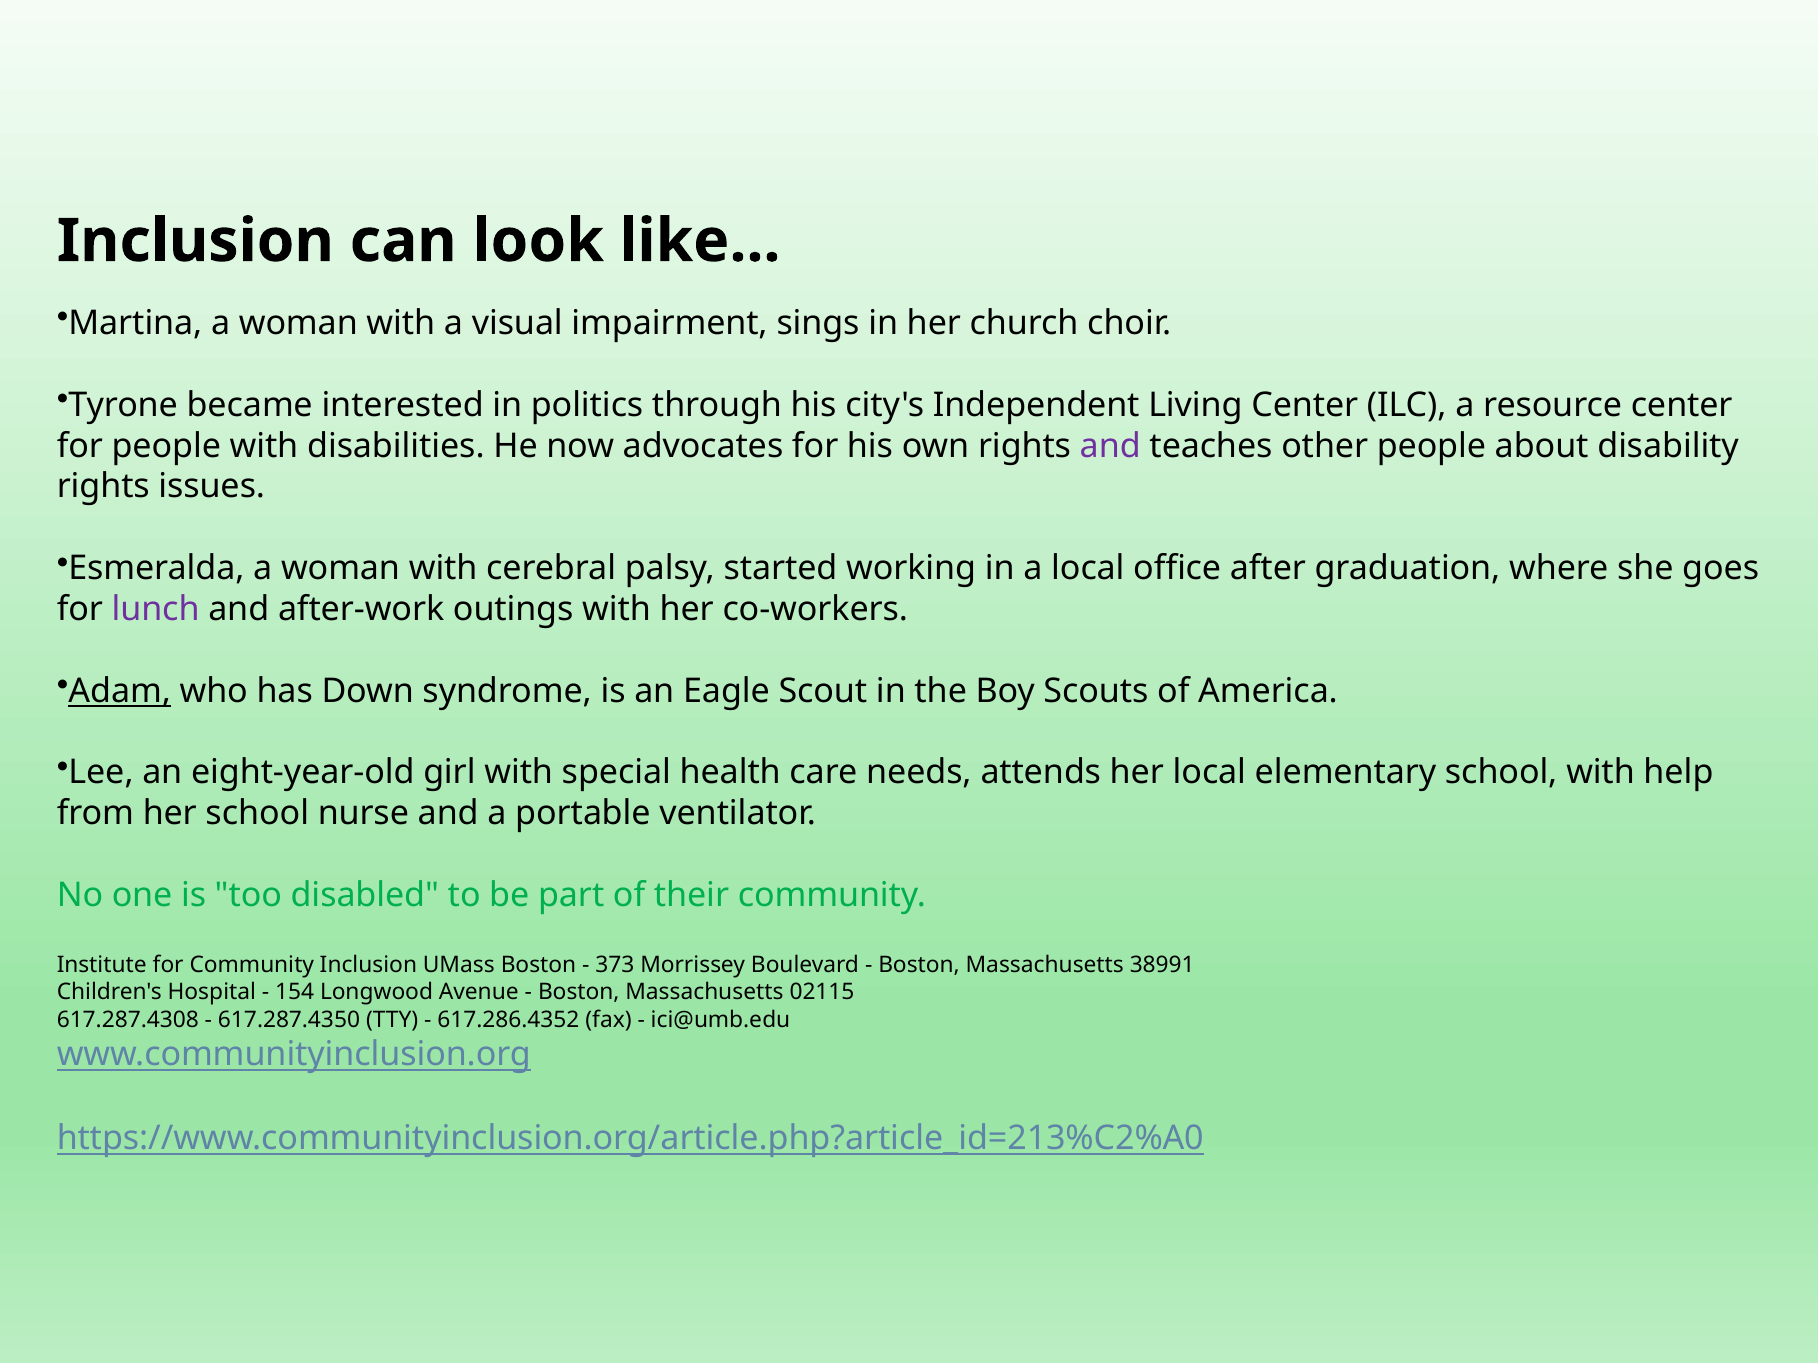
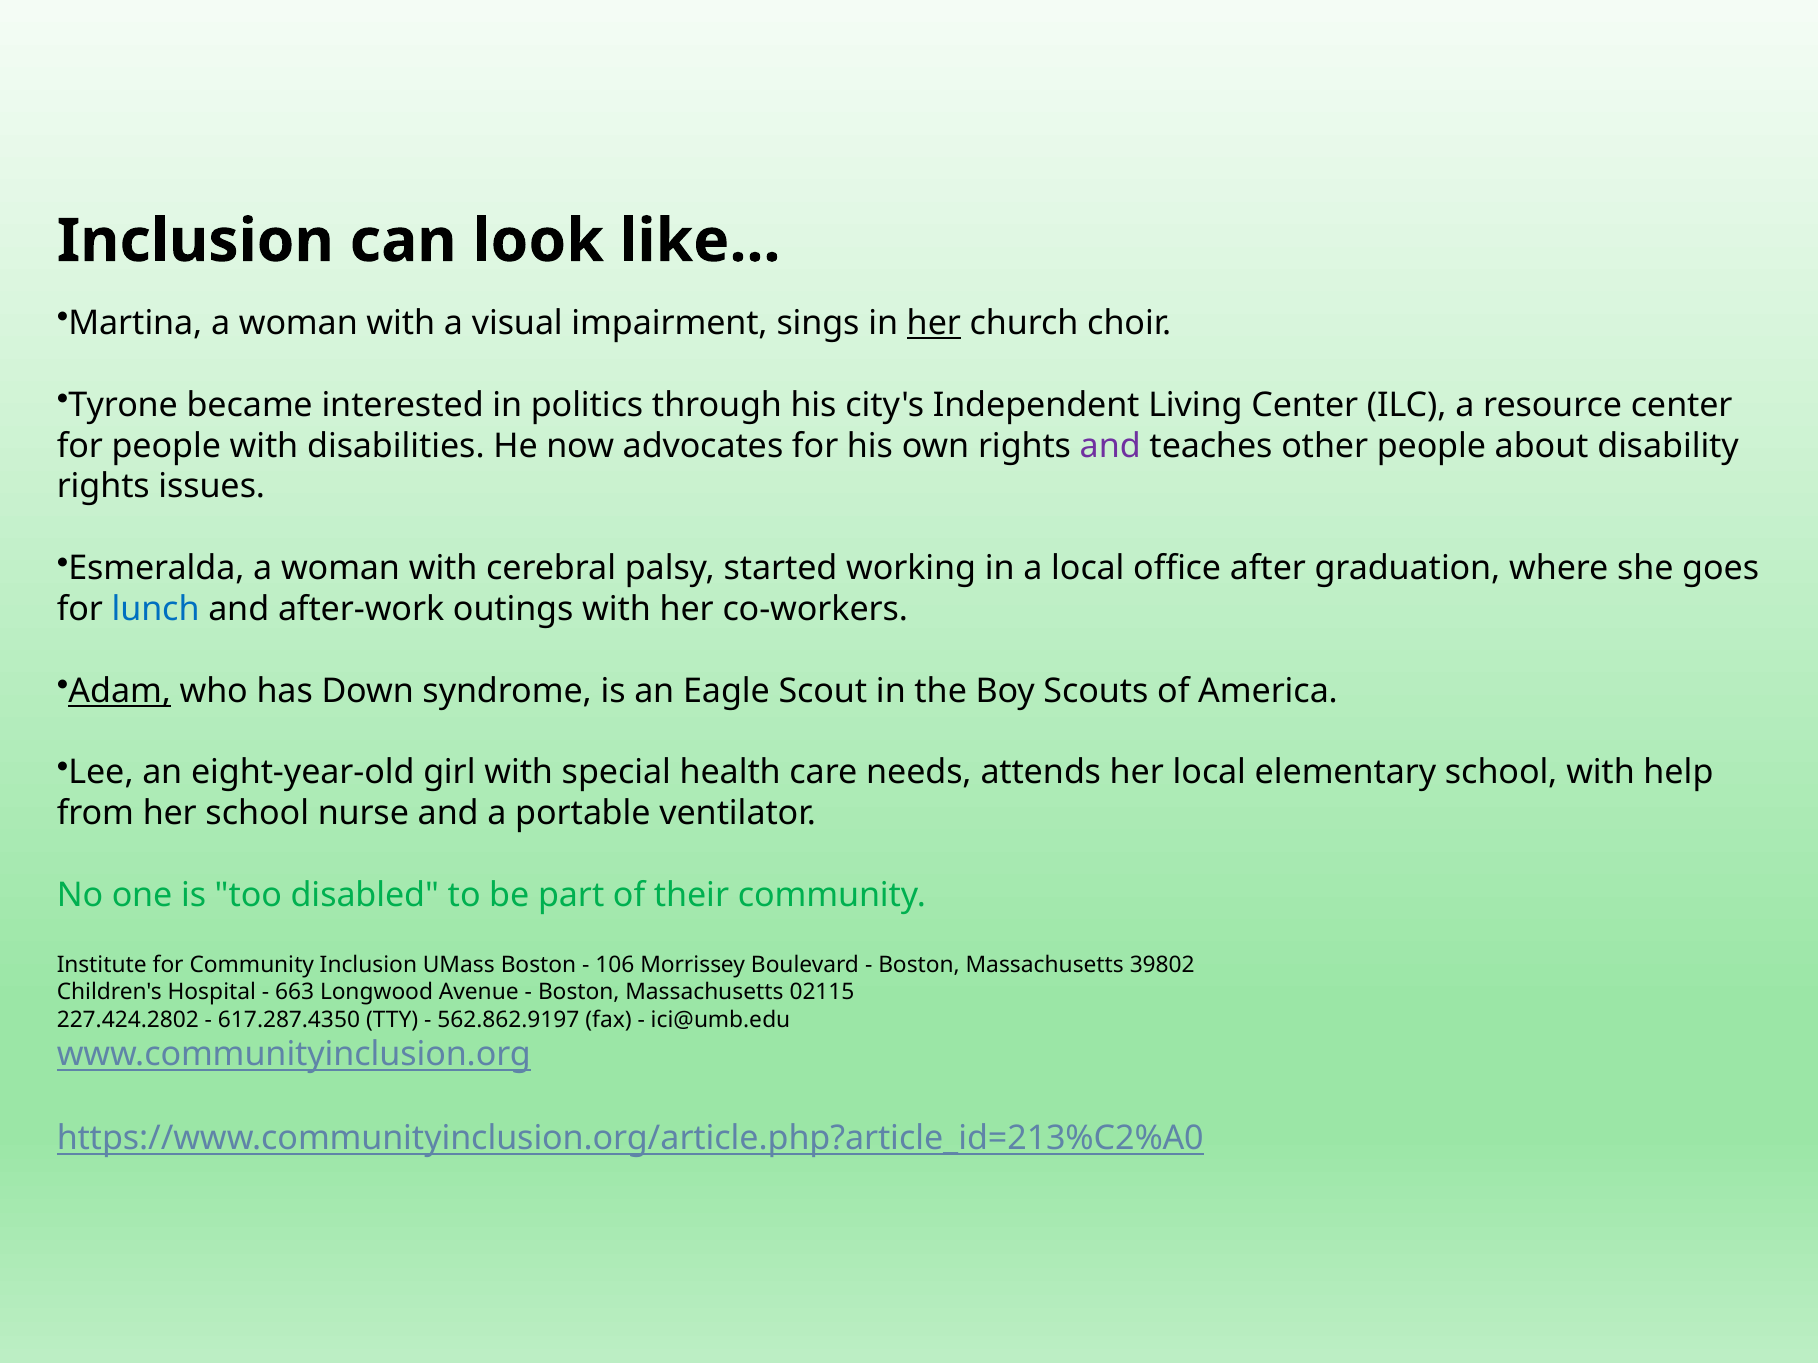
her at (934, 323) underline: none -> present
lunch colour: purple -> blue
373: 373 -> 106
38991: 38991 -> 39802
154: 154 -> 663
617.287.4308: 617.287.4308 -> 227.424.2802
617.286.4352: 617.286.4352 -> 562.862.9197
